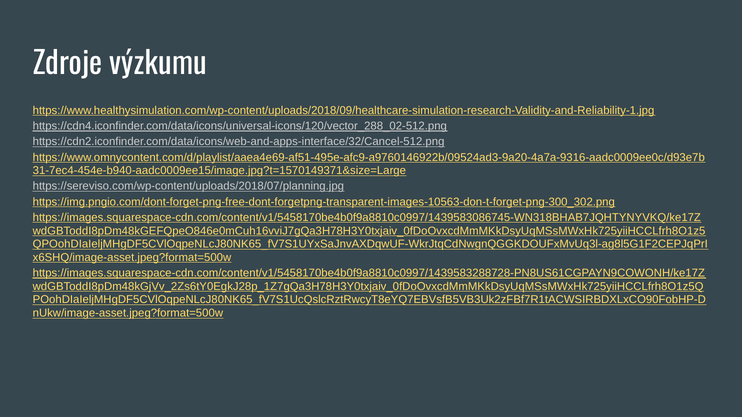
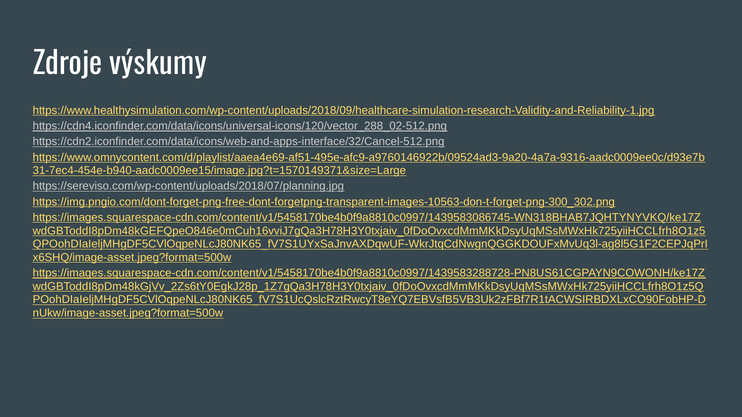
výzkumu: výzkumu -> výskumy
